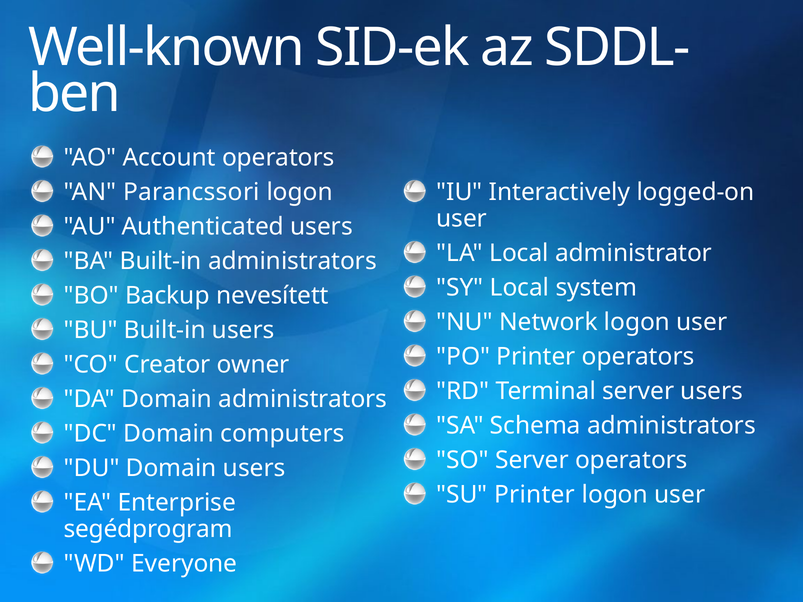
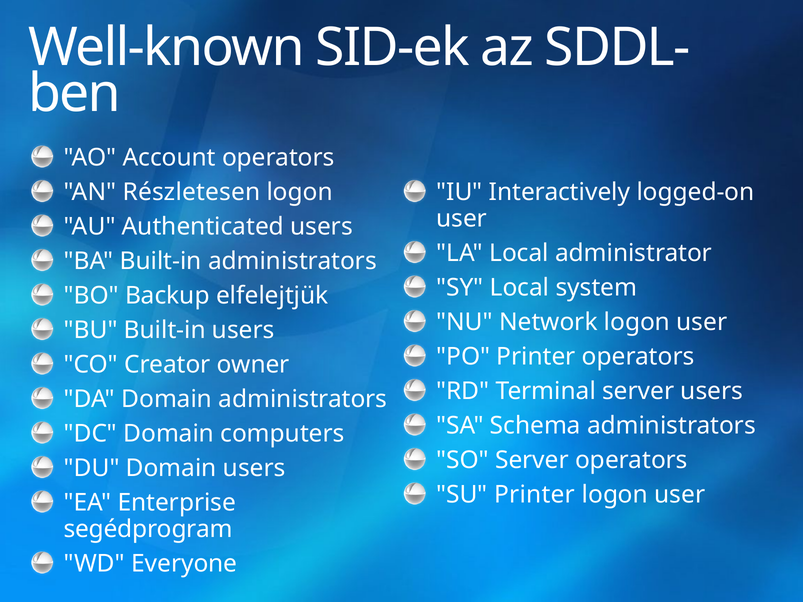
Parancssori: Parancssori -> Részletesen
nevesített: nevesített -> elfelejtjük
